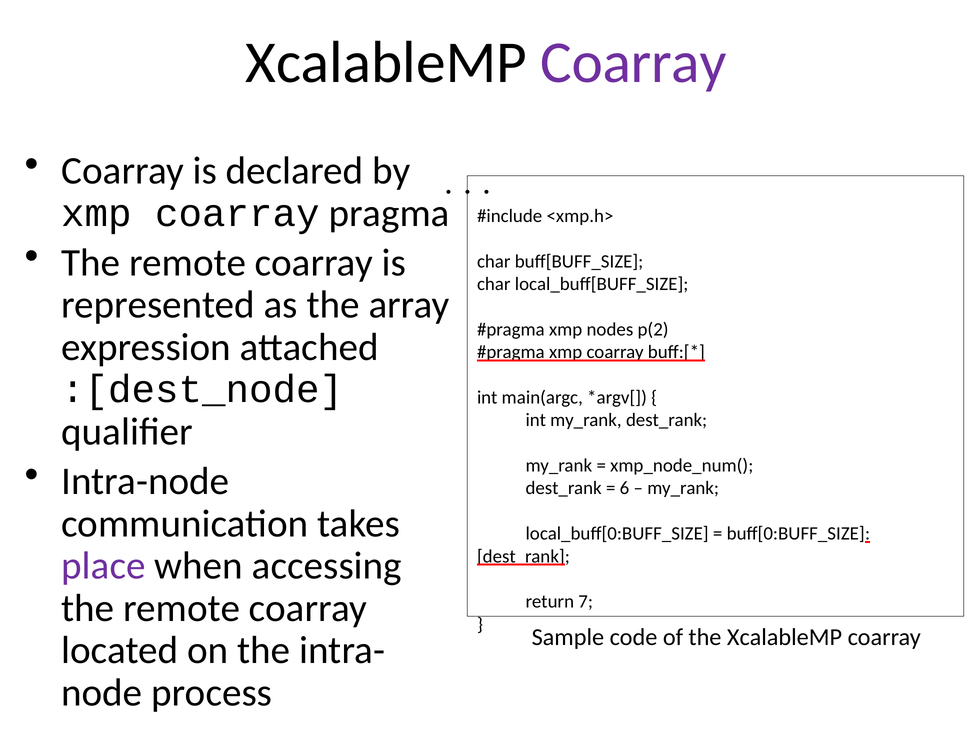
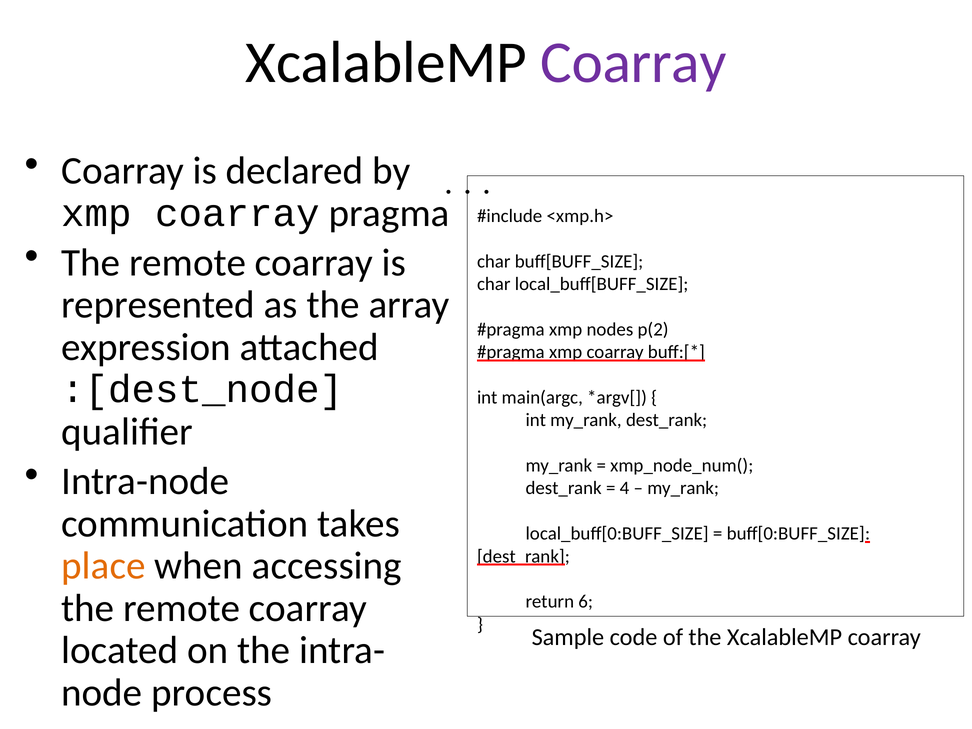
6: 6 -> 4
place colour: purple -> orange
7: 7 -> 6
